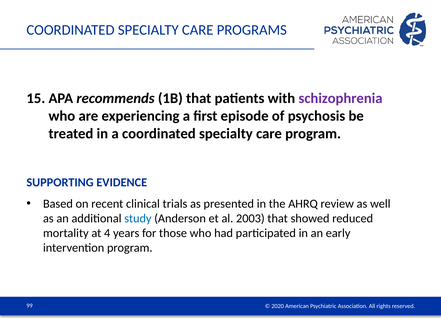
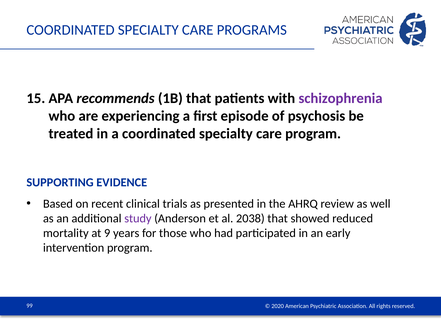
study colour: blue -> purple
2003: 2003 -> 2038
4: 4 -> 9
